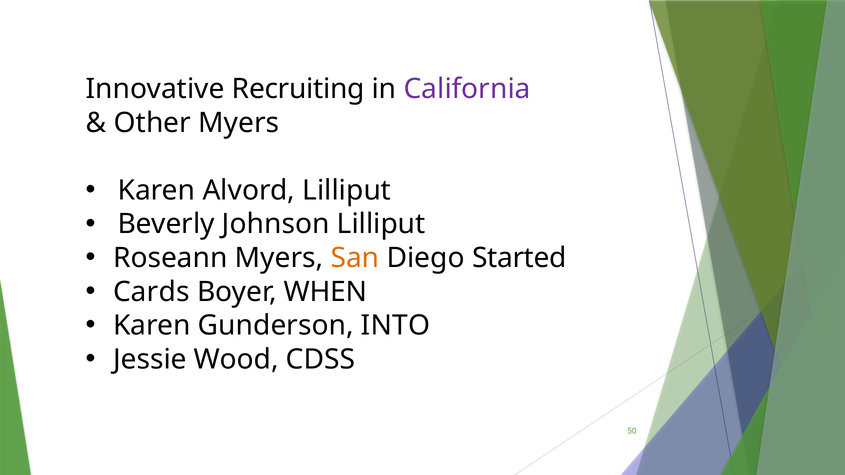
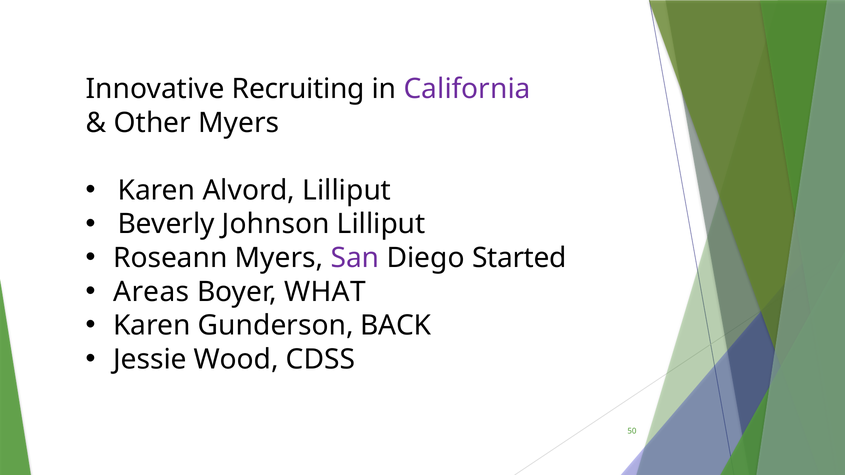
San colour: orange -> purple
Cards: Cards -> Areas
WHEN: WHEN -> WHAT
INTO: INTO -> BACK
